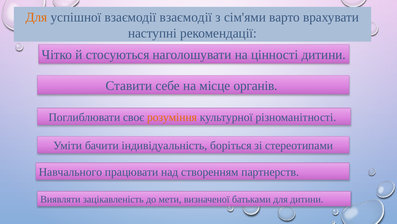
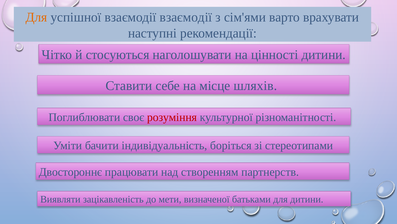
органів: органів -> шляхів
розуміння colour: orange -> red
Навчального: Навчального -> Двостороннє
